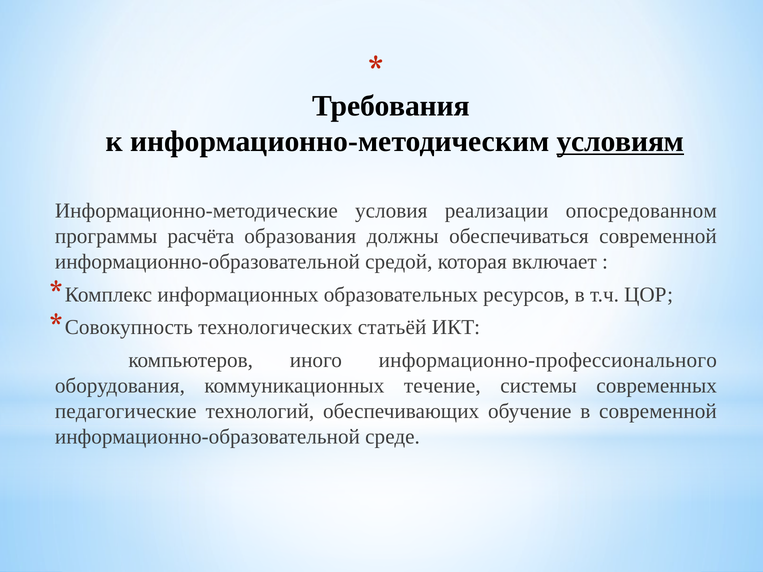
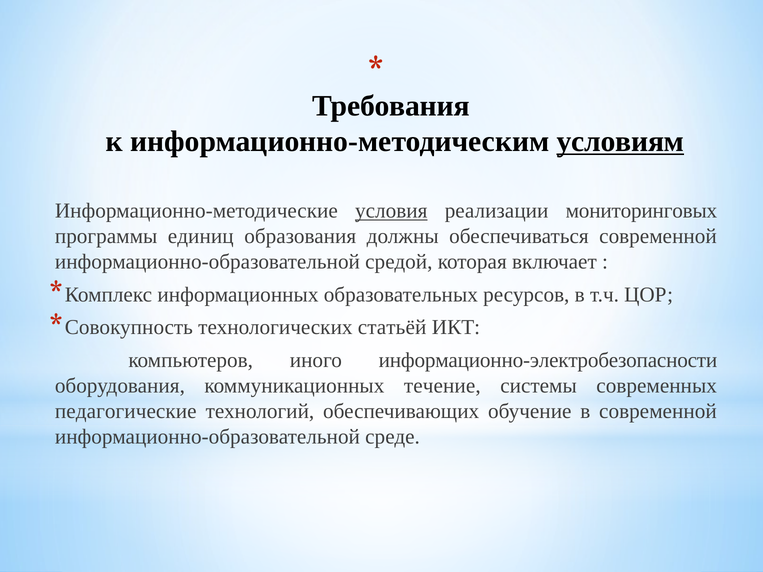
условия underline: none -> present
опосредованном: опосредованном -> мониторинговых
расчёта: расчёта -> единиц
информационно-профессионального: информационно-профессионального -> информационно-электробезопасности
